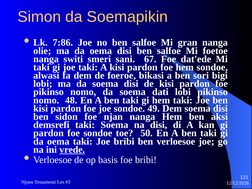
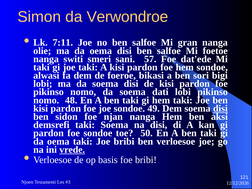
Soemapikin: Soemapikin -> Verwondroe
7:86: 7:86 -> 7:11
67: 67 -> 57
disi at (220, 108) underline: none -> present
